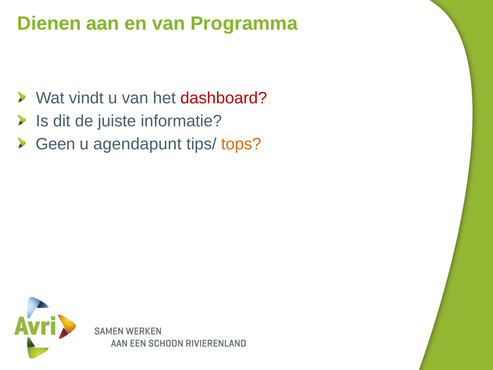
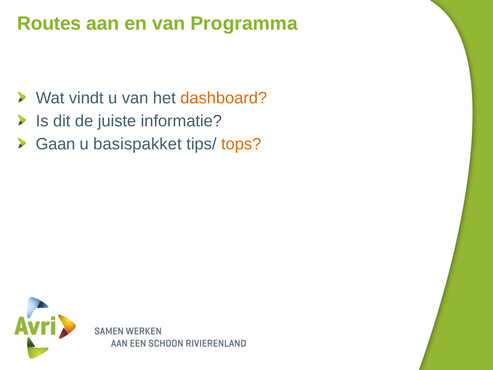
Dienen: Dienen -> Routes
dashboard colour: red -> orange
Geen: Geen -> Gaan
agendapunt: agendapunt -> basispakket
